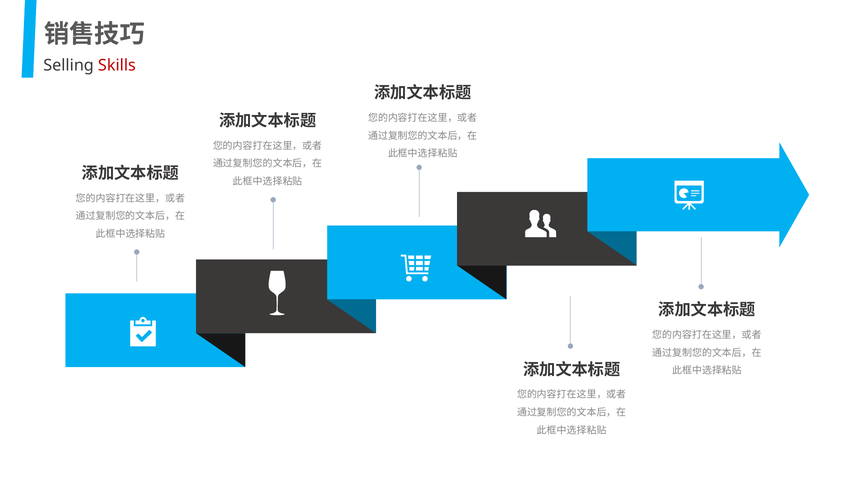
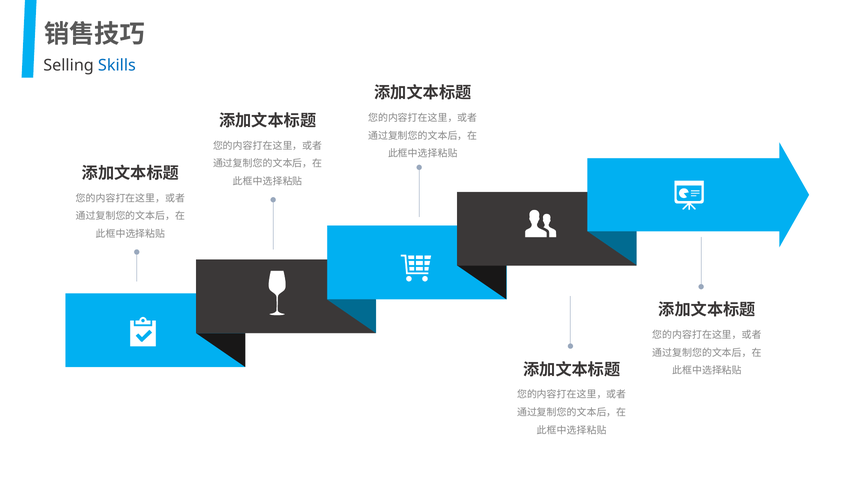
Skills colour: red -> blue
